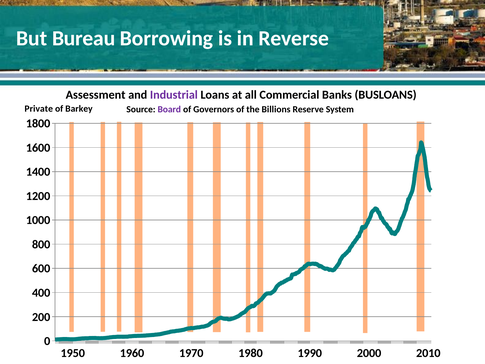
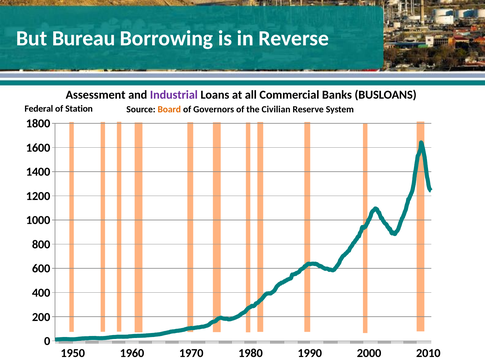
Private: Private -> Federal
Barkey: Barkey -> Station
Board colour: purple -> orange
Billions: Billions -> Civilian
